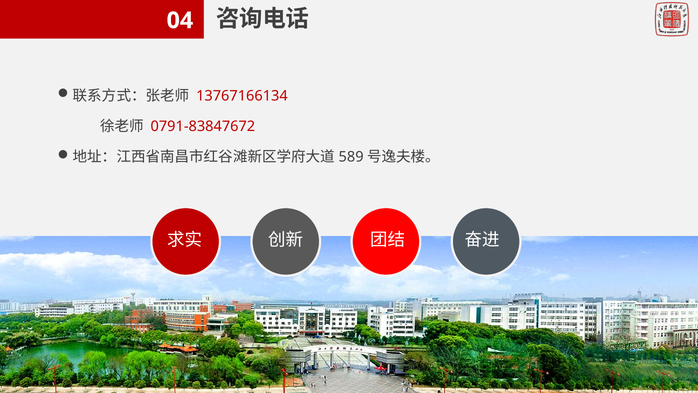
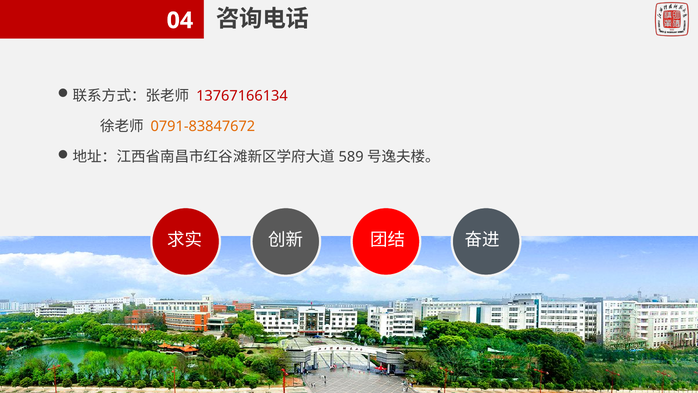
0791-83847672 colour: red -> orange
